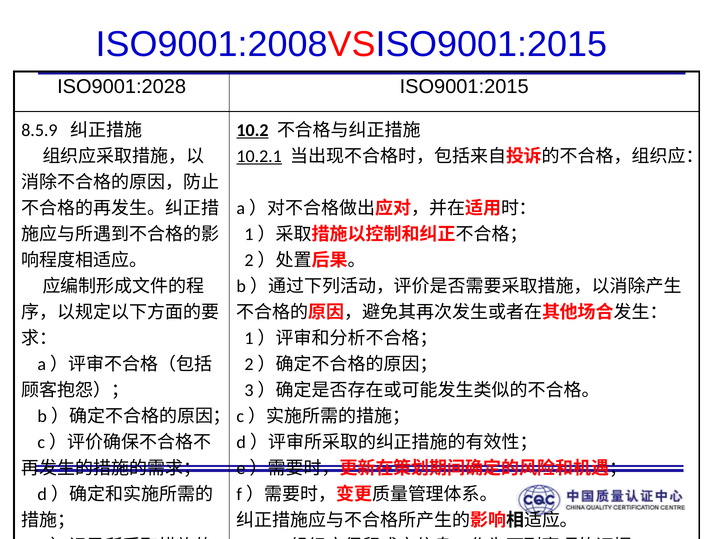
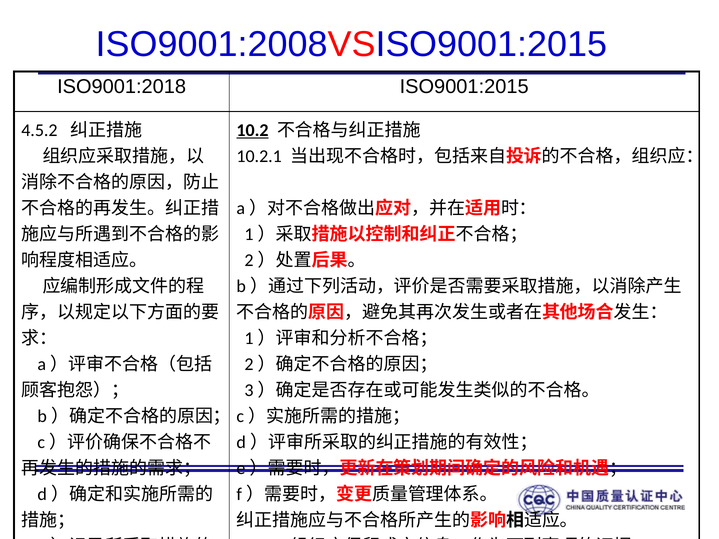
ISO9001:2028: ISO9001:2028 -> ISO9001:2018
8.5.9: 8.5.9 -> 4.5.2
10.2.1 underline: present -> none
